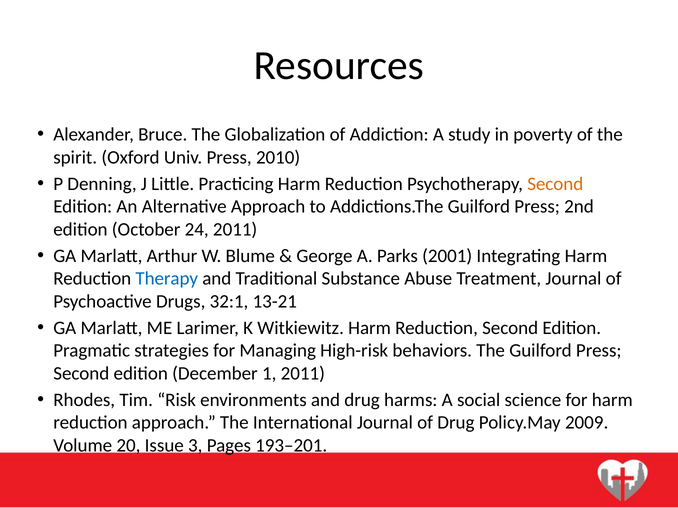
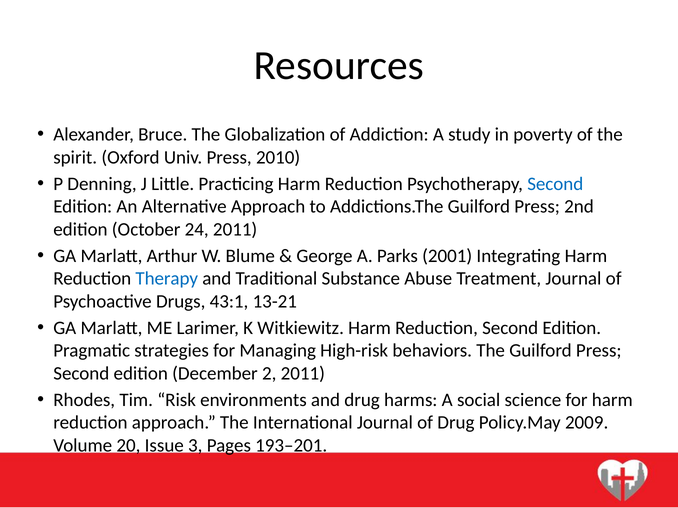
Second at (555, 184) colour: orange -> blue
32:1: 32:1 -> 43:1
1: 1 -> 2
